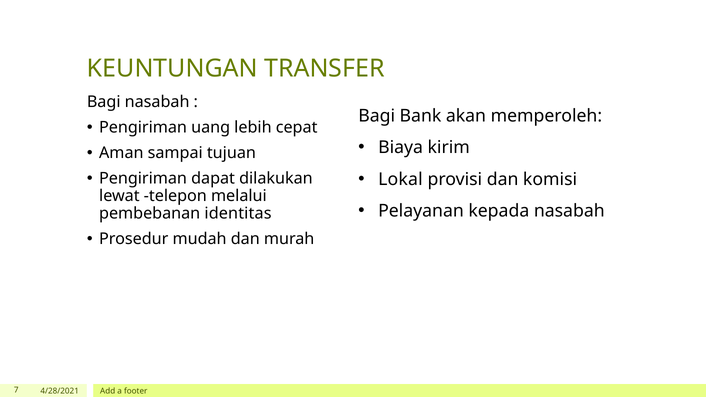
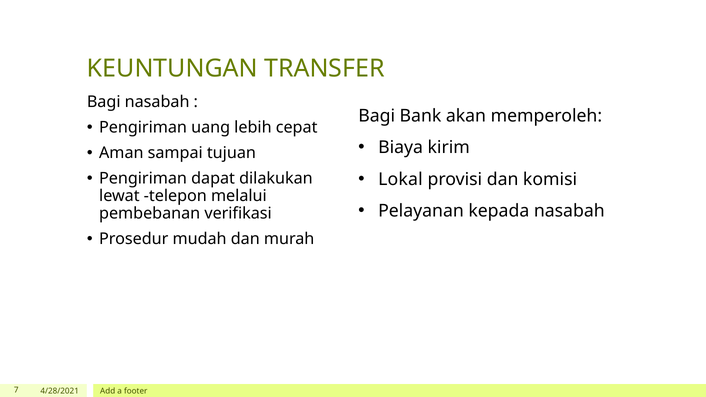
identitas: identitas -> verifikasi
